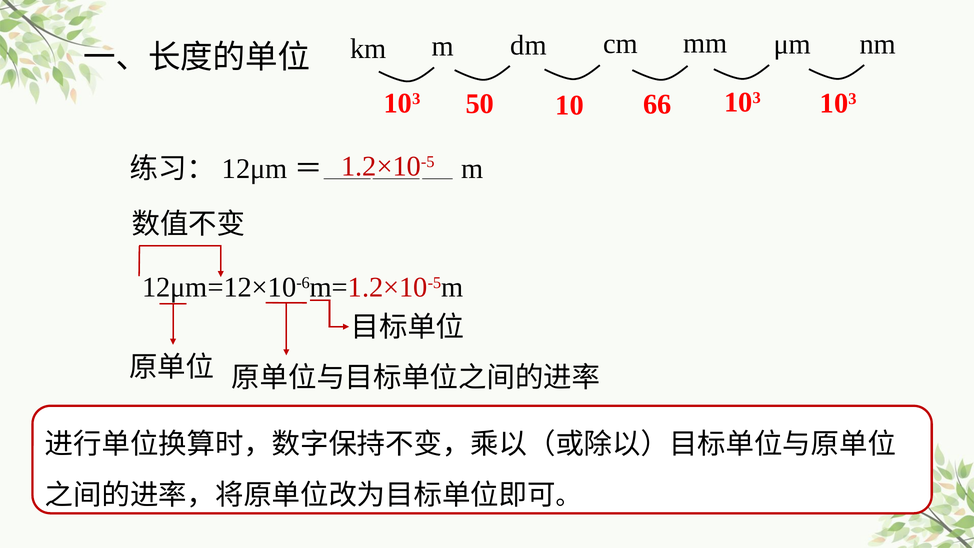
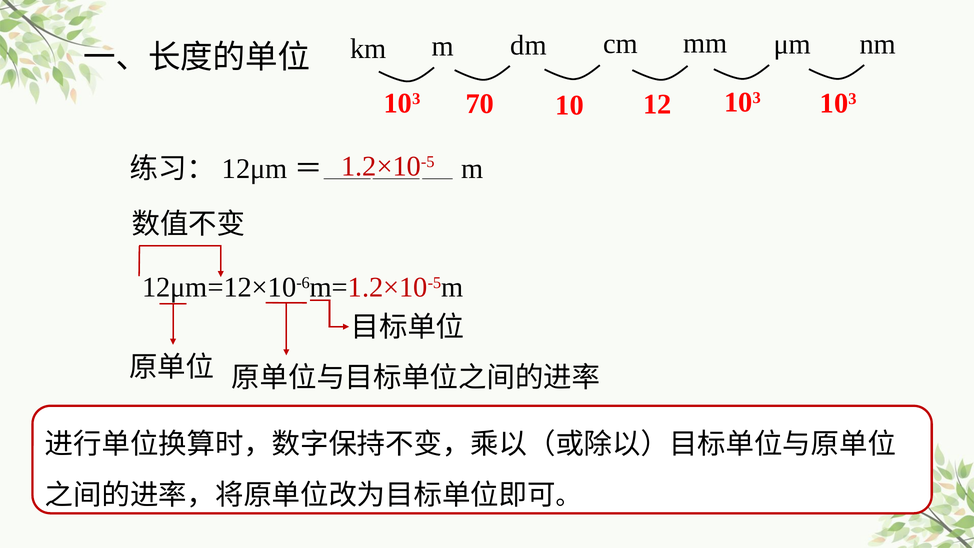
50: 50 -> 70
66: 66 -> 12
